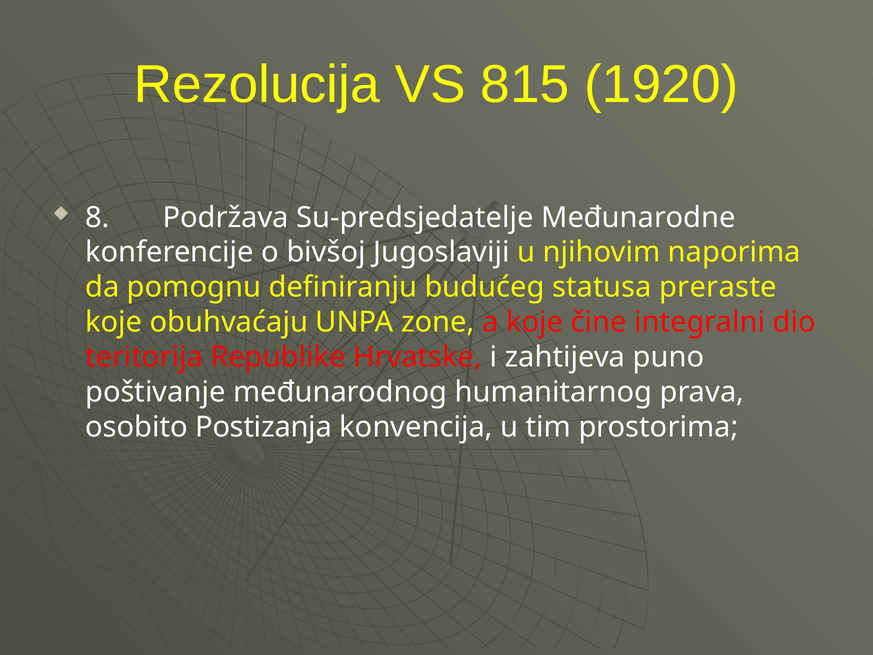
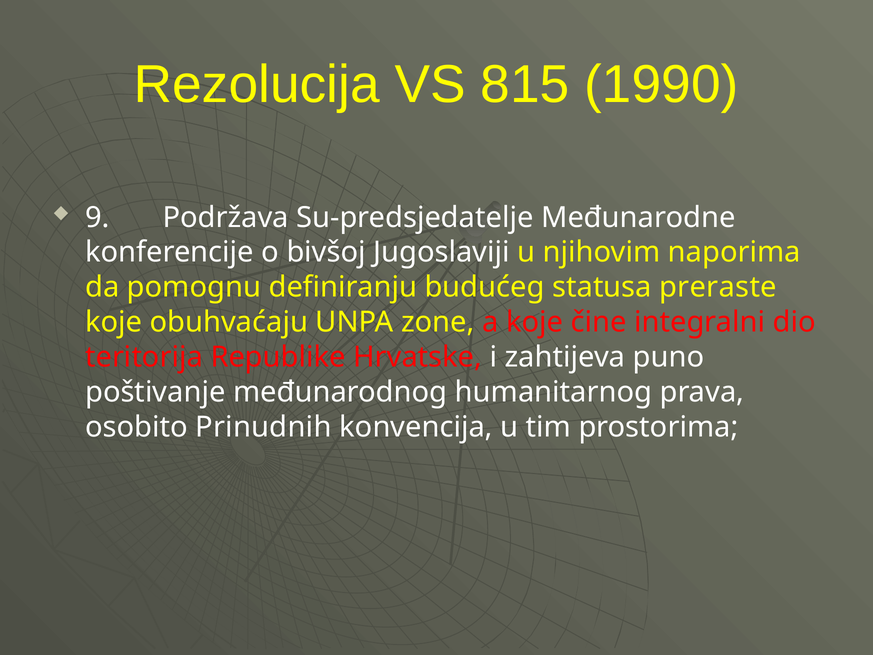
1920: 1920 -> 1990
8: 8 -> 9
Postizanja: Postizanja -> Prinudnih
